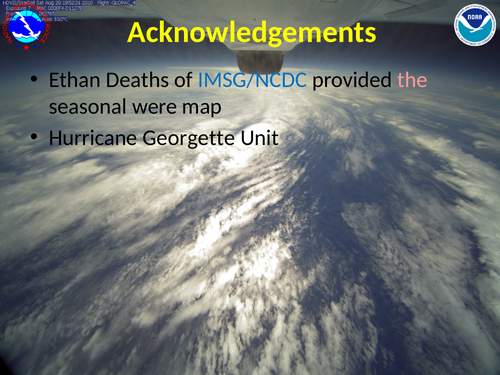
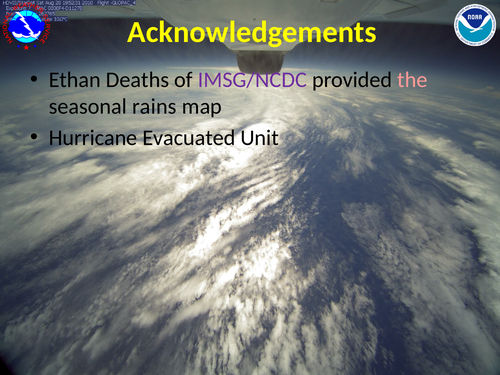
IMSG/NCDC colour: blue -> purple
were: were -> rains
Georgette: Georgette -> Evacuated
